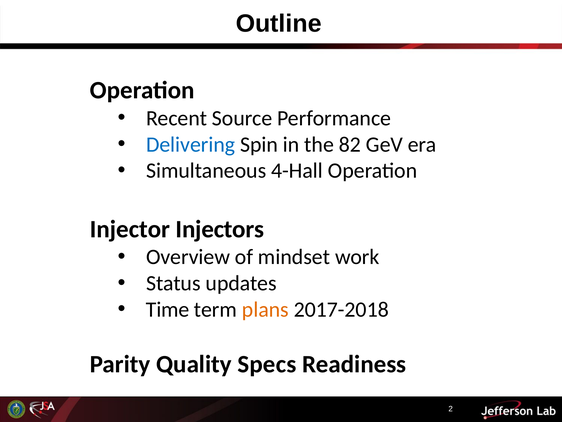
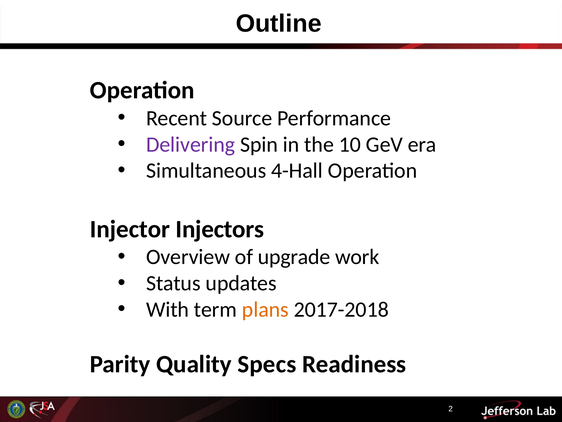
Delivering colour: blue -> purple
82: 82 -> 10
mindset: mindset -> upgrade
Time: Time -> With
